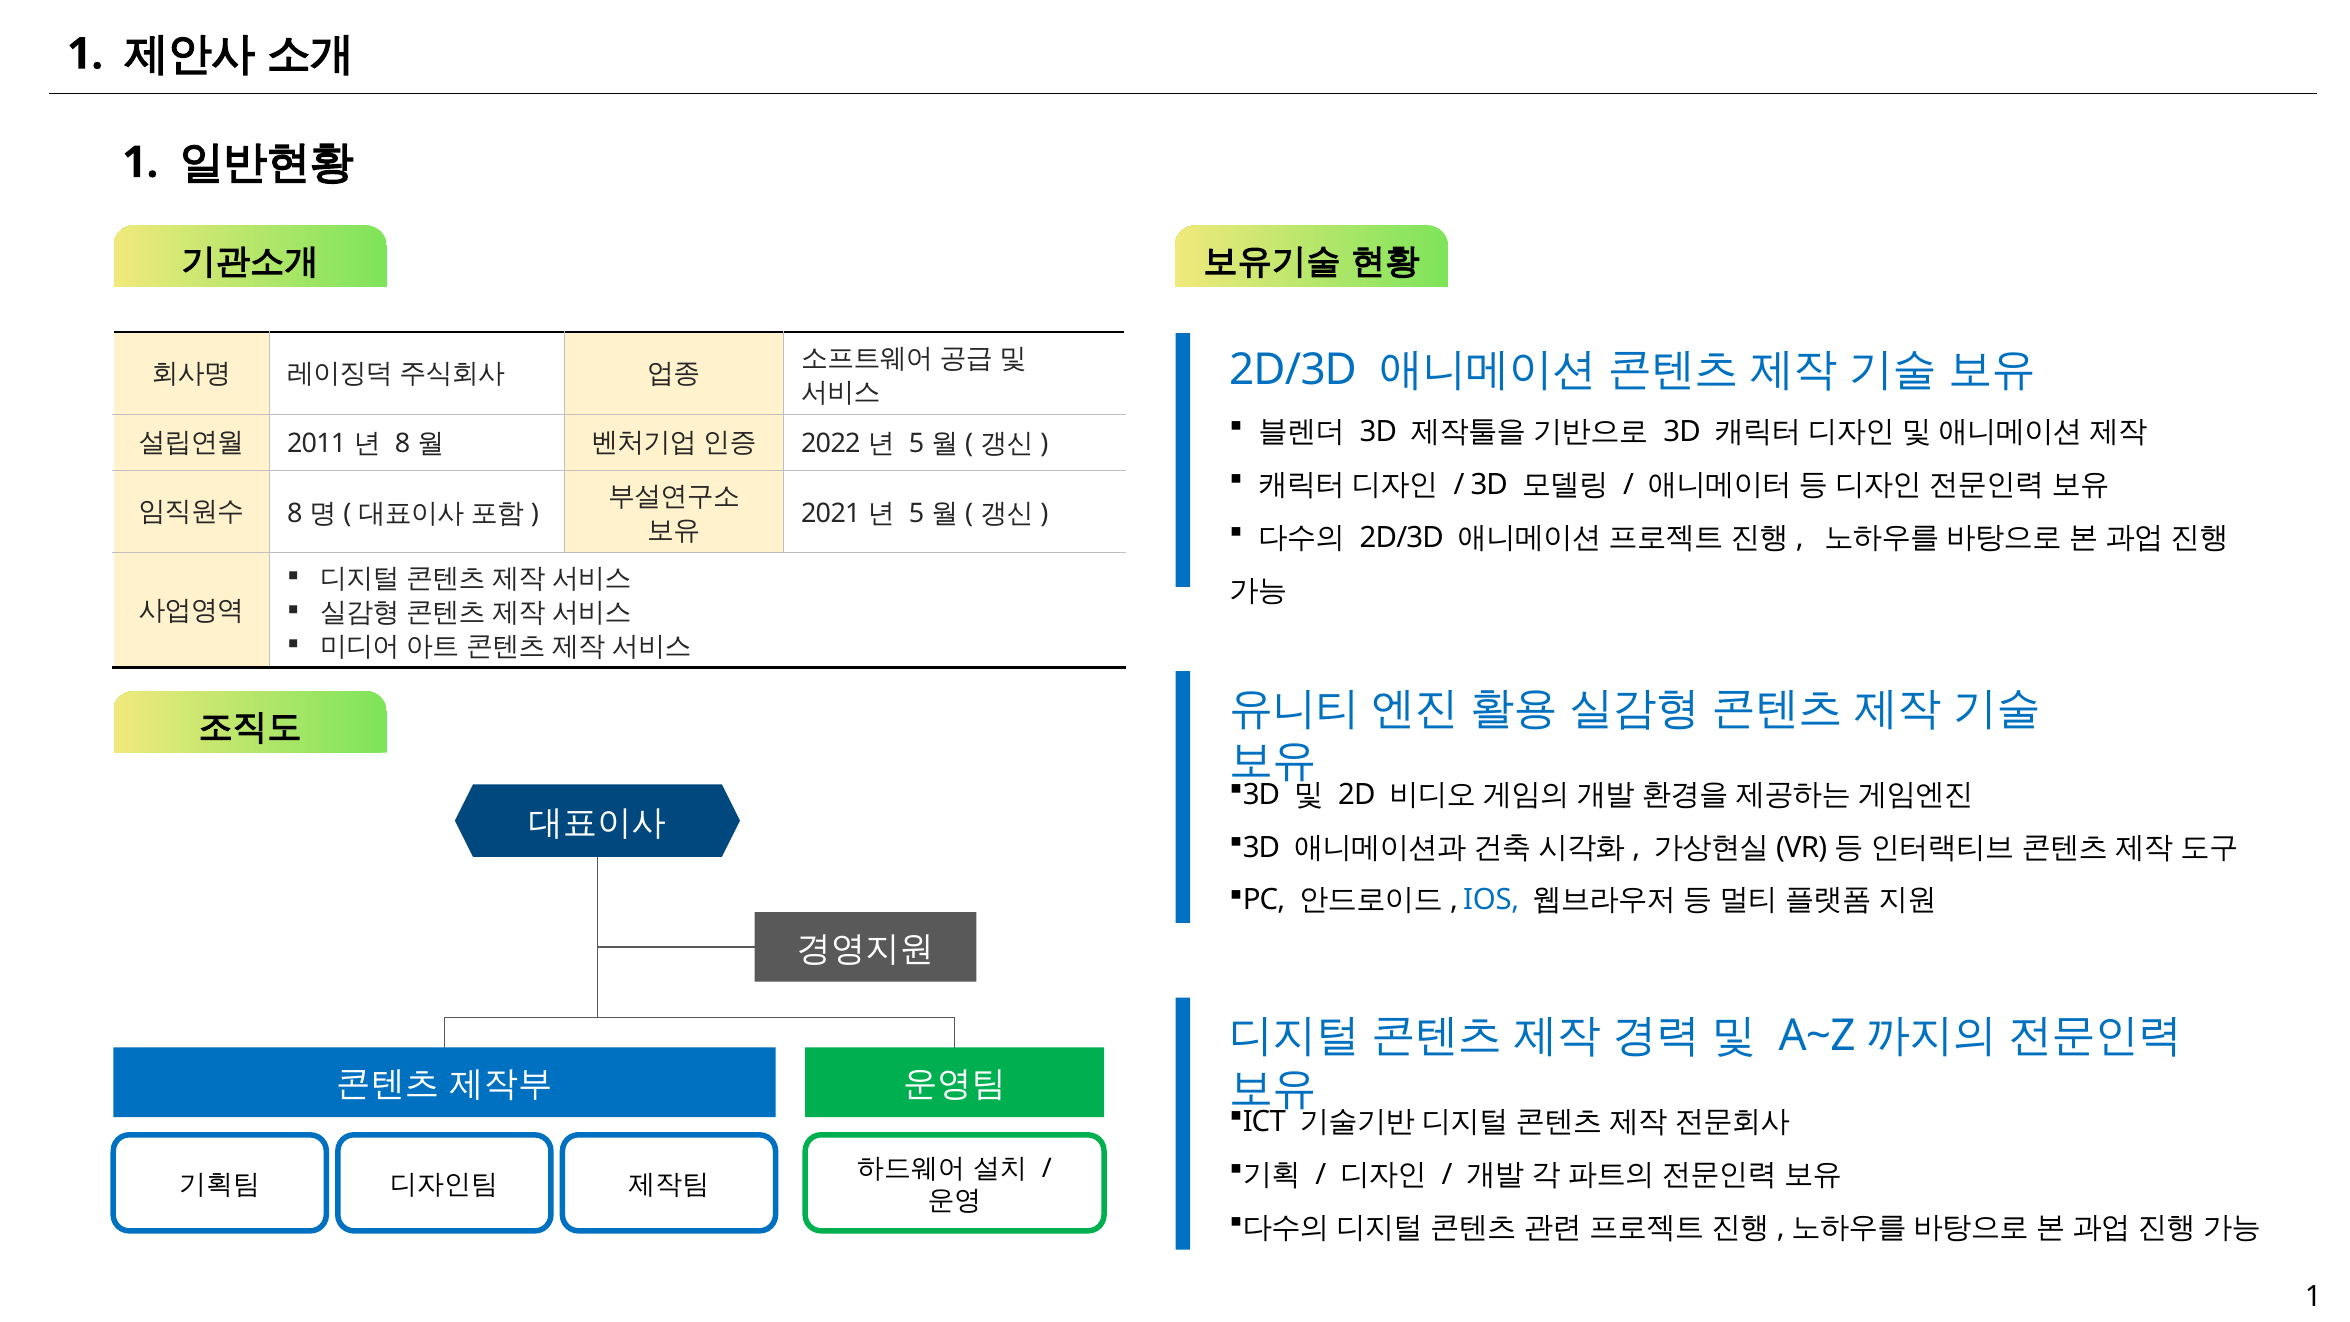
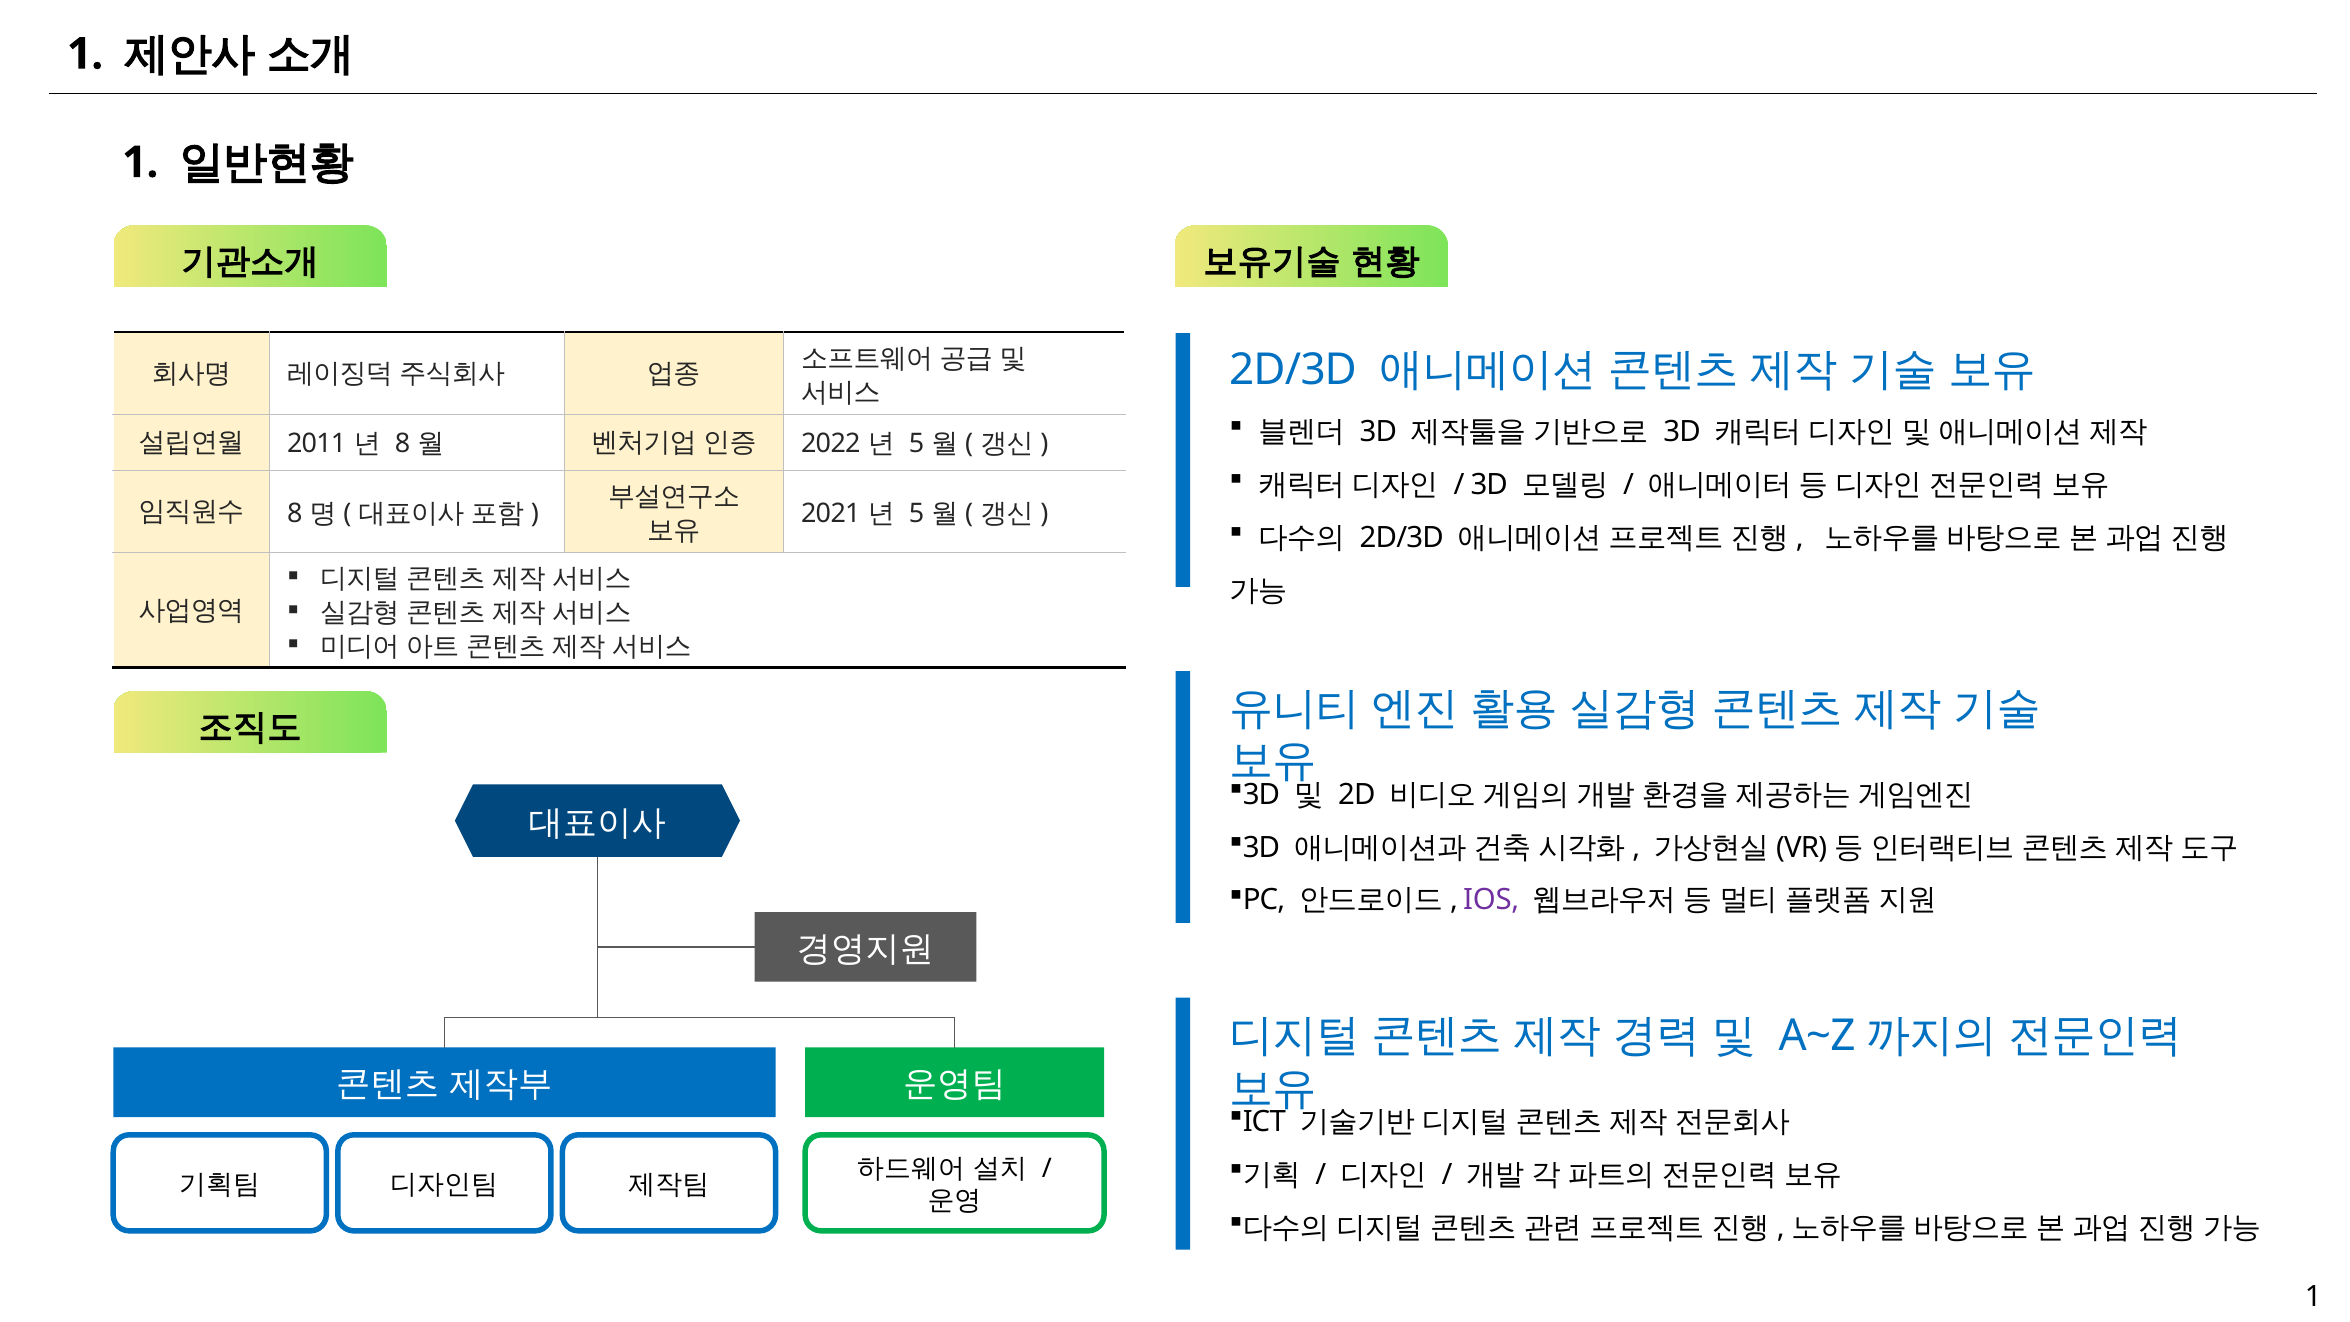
IOS colour: blue -> purple
